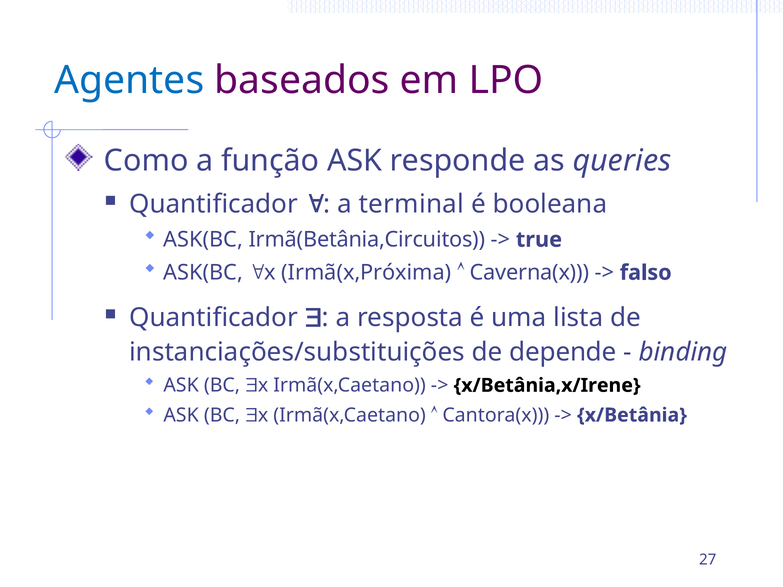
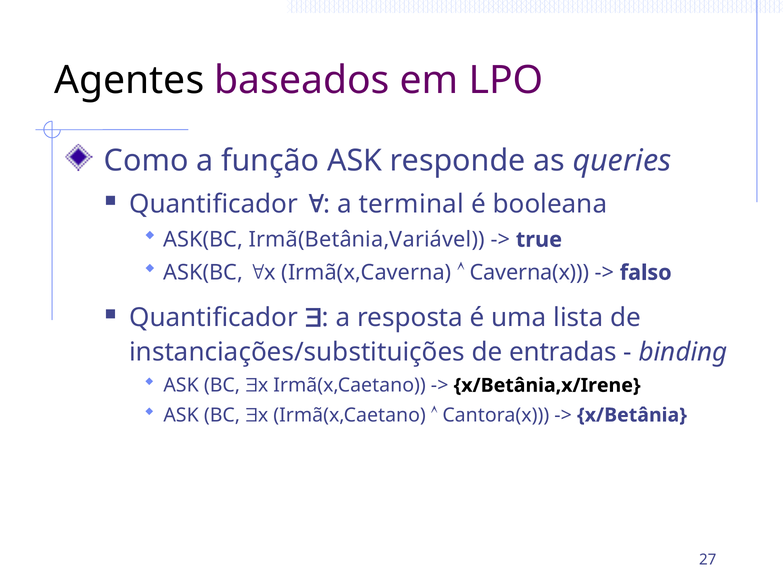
Agentes colour: blue -> black
Irmã(Betânia,Circuitos: Irmã(Betânia,Circuitos -> Irmã(Betânia,Variável
Irmã(x,Próxima: Irmã(x,Próxima -> Irmã(x,Caverna
depende: depende -> entradas
